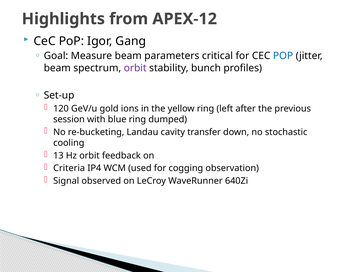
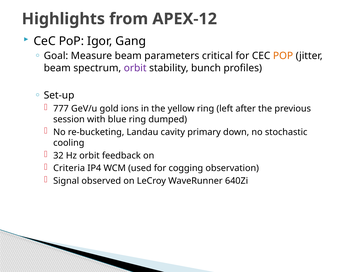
POP at (283, 56) colour: blue -> orange
120: 120 -> 777
transfer: transfer -> primary
13: 13 -> 32
